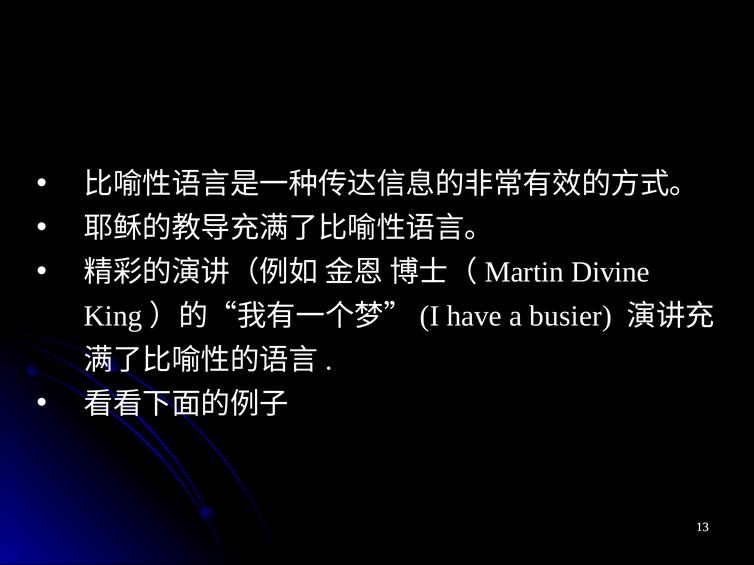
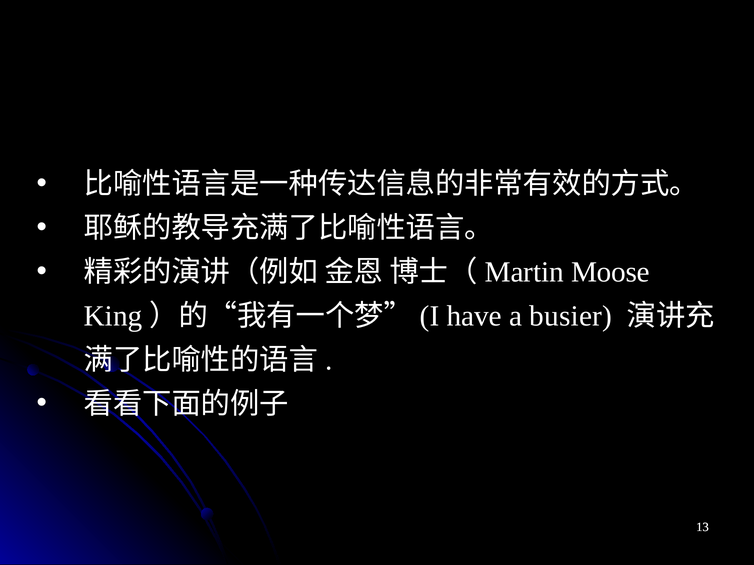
Divine: Divine -> Moose
